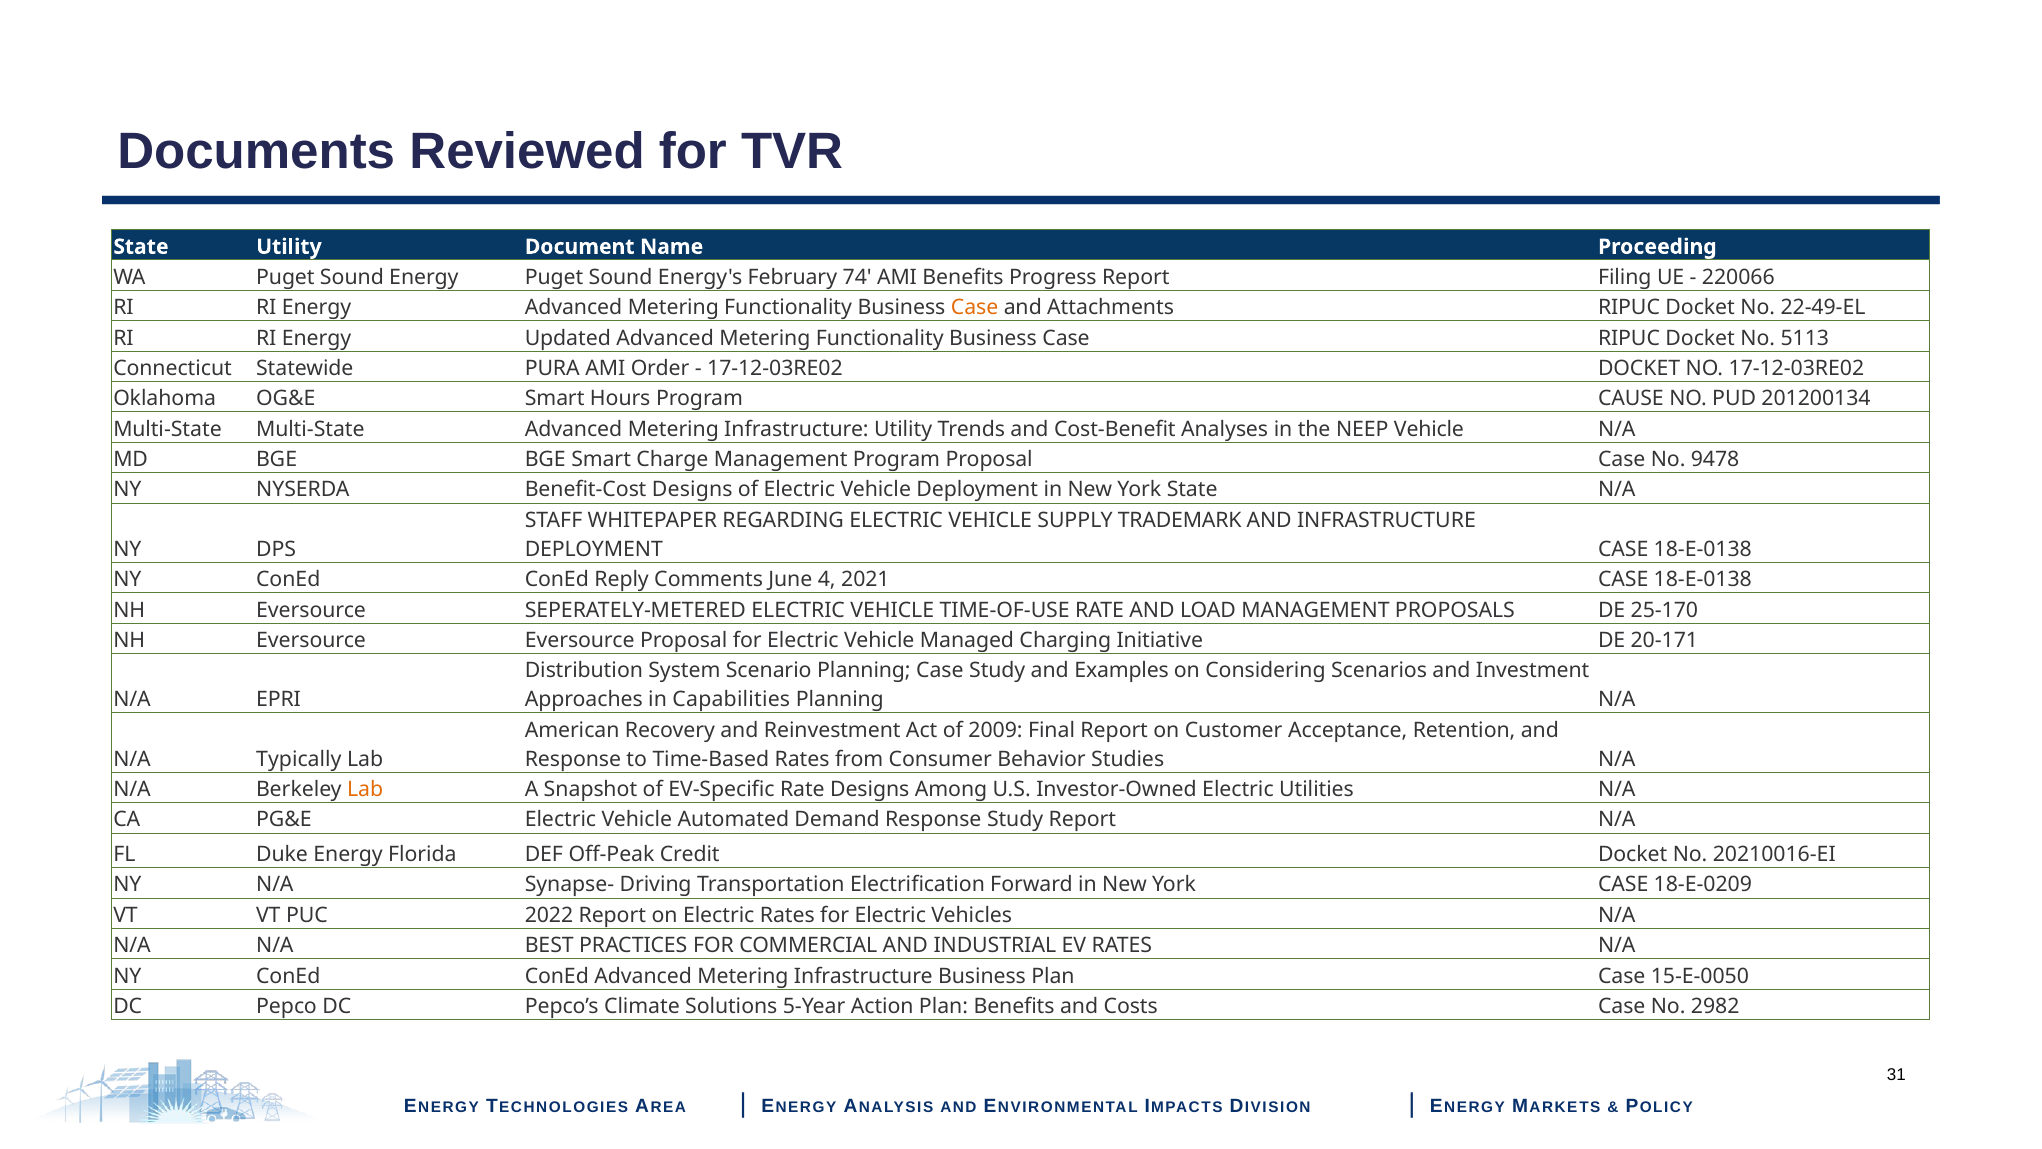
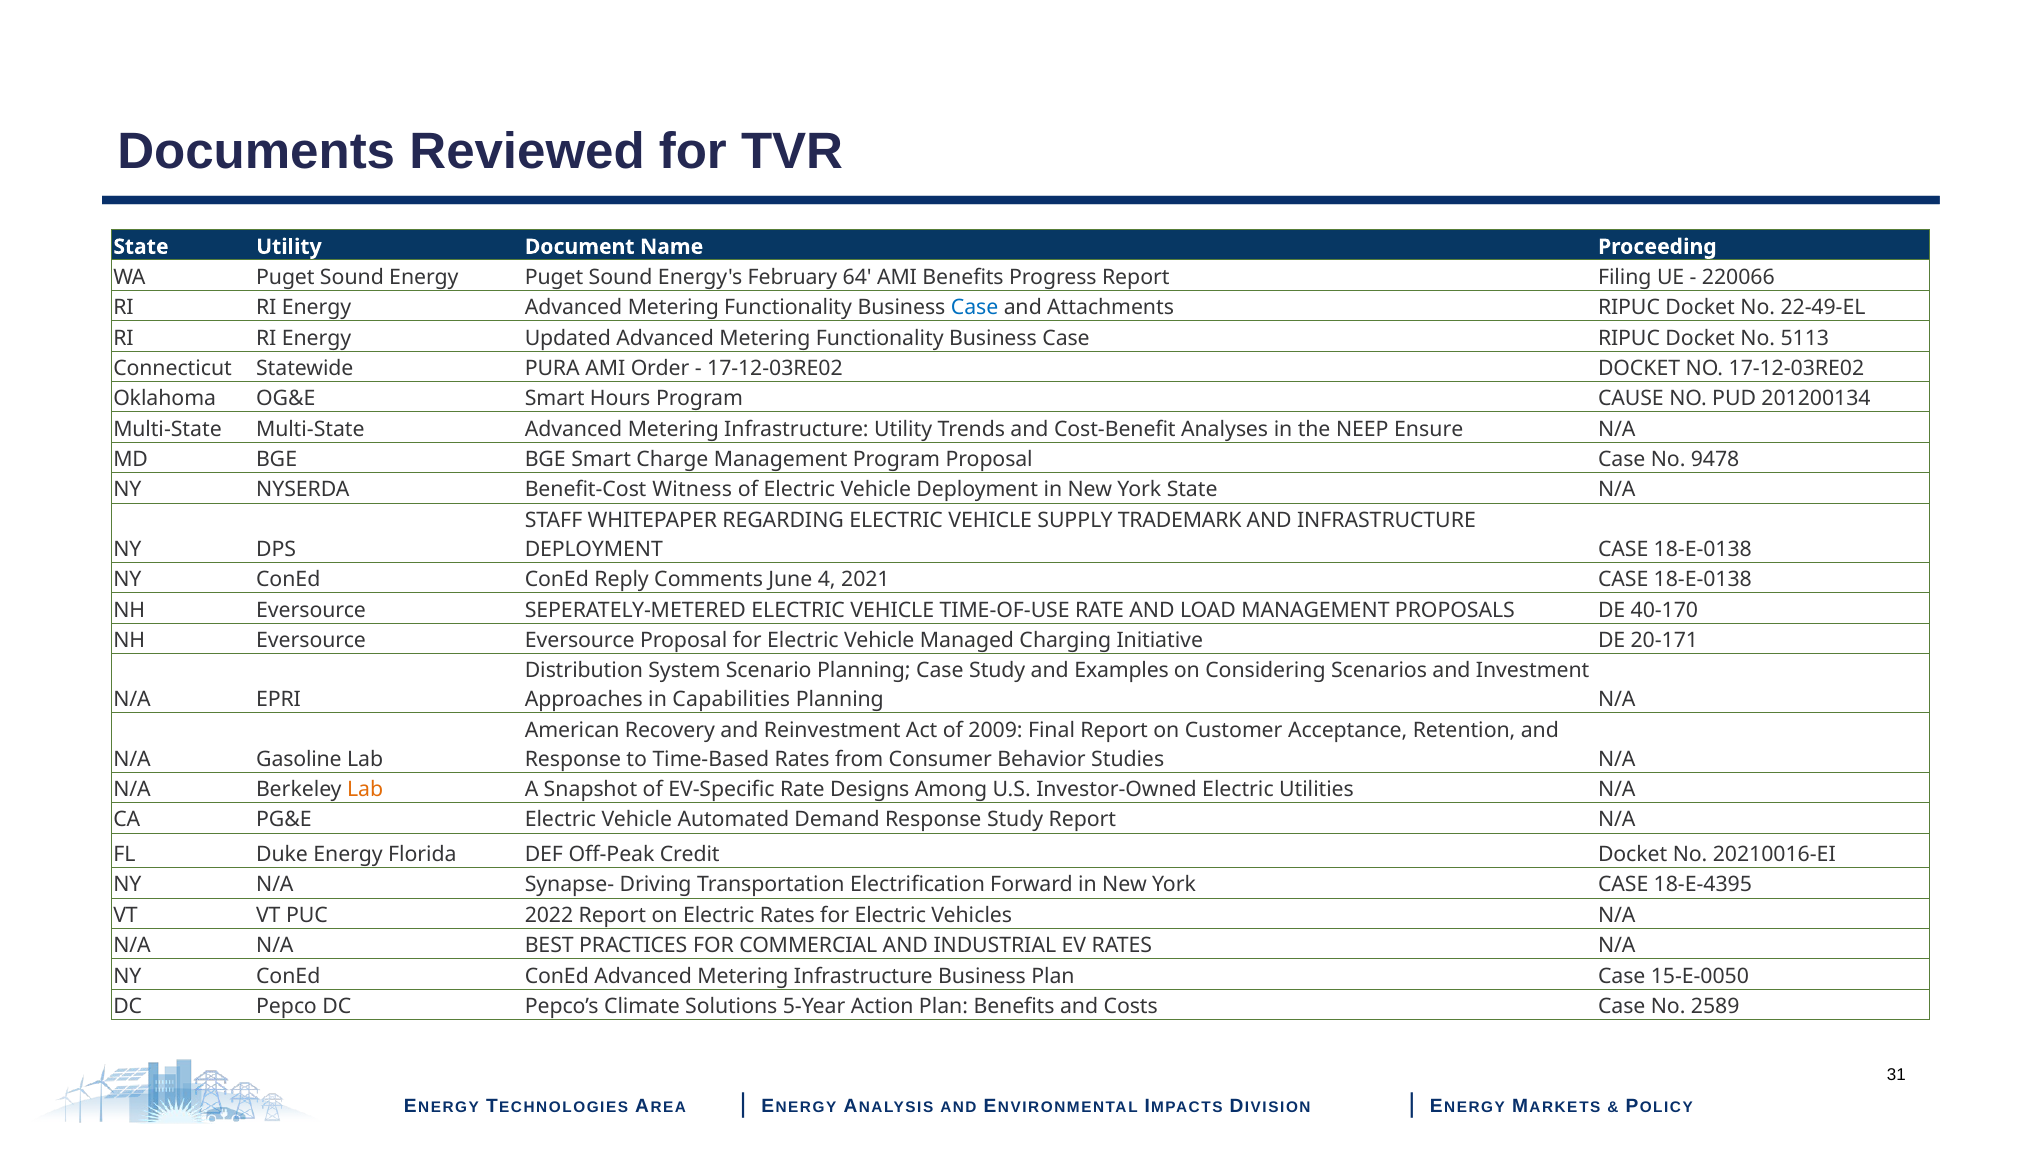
74: 74 -> 64
Case at (975, 307) colour: orange -> blue
NEEP Vehicle: Vehicle -> Ensure
Benefit-Cost Designs: Designs -> Witness
25-170: 25-170 -> 40-170
Typically: Typically -> Gasoline
18-E-0209: 18-E-0209 -> 18-E-4395
2982: 2982 -> 2589
